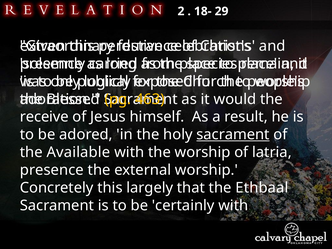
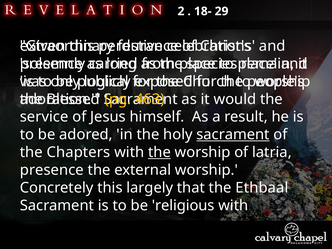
receive: receive -> service
Available: Available -> Chapters
the at (159, 152) underline: none -> present
certainly: certainly -> religious
